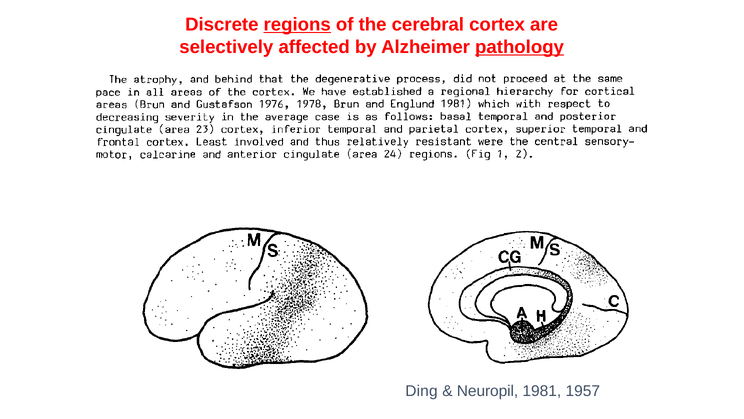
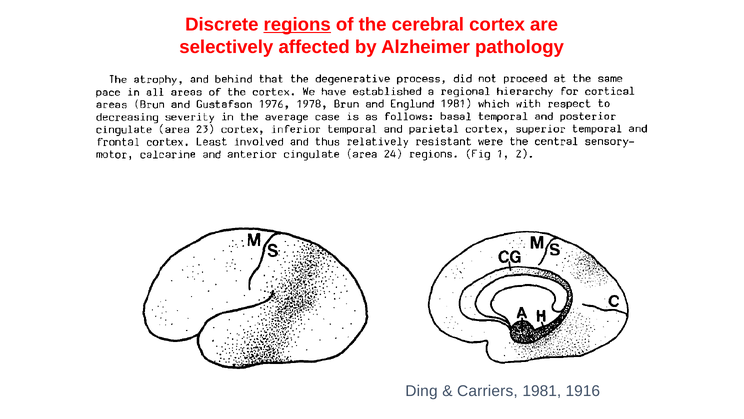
pathology underline: present -> none
Neuropil: Neuropil -> Carriers
1957: 1957 -> 1916
